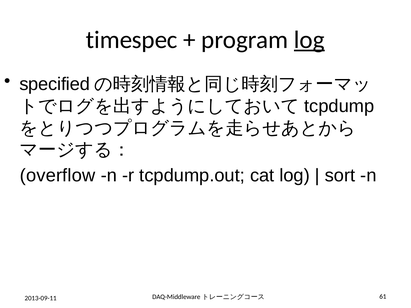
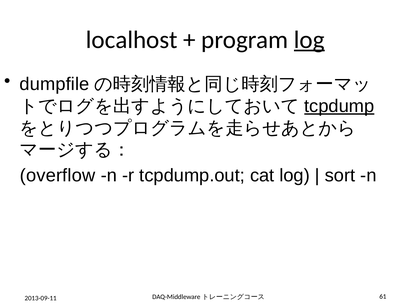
timespec: timespec -> localhost
specified: specified -> dumpfile
tcpdump underline: none -> present
